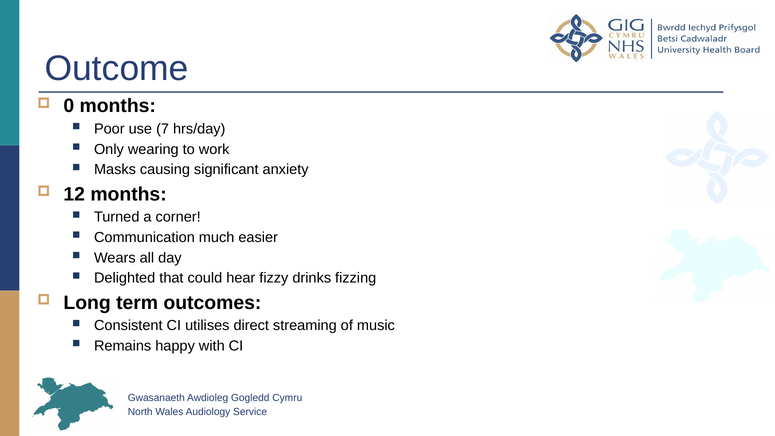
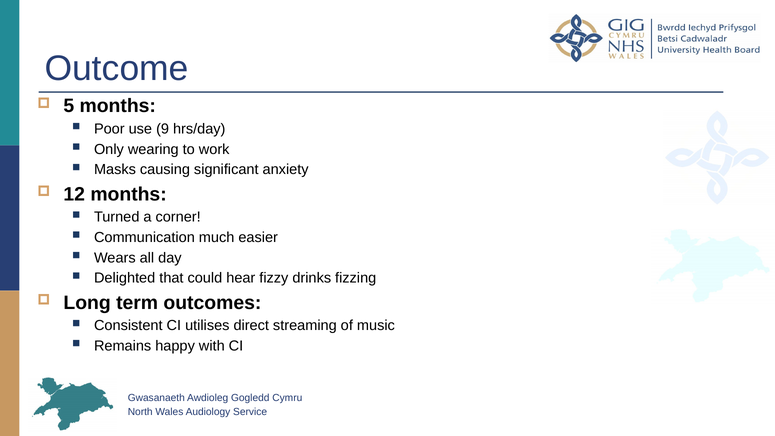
0: 0 -> 5
7: 7 -> 9
